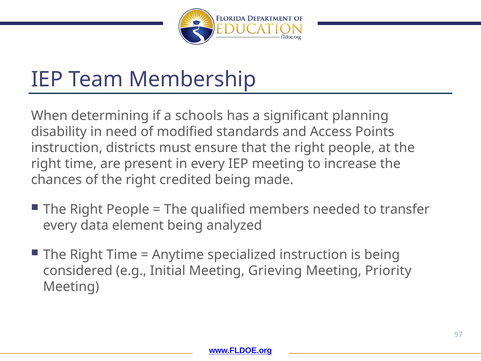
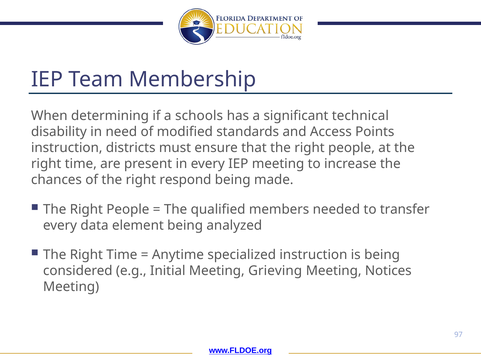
planning: planning -> technical
credited: credited -> respond
Priority: Priority -> Notices
